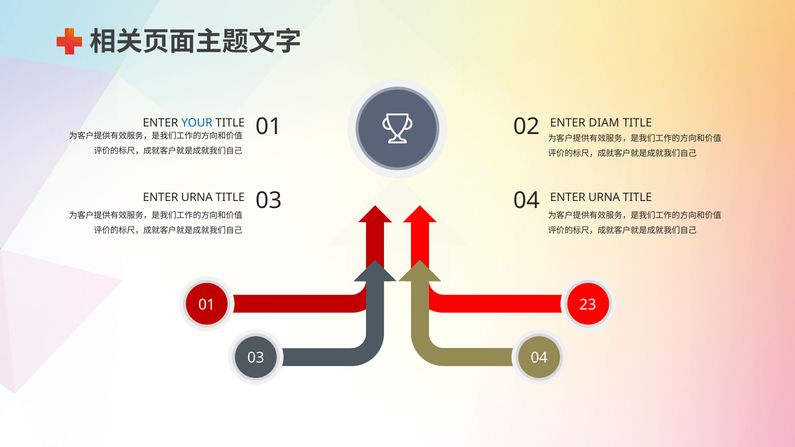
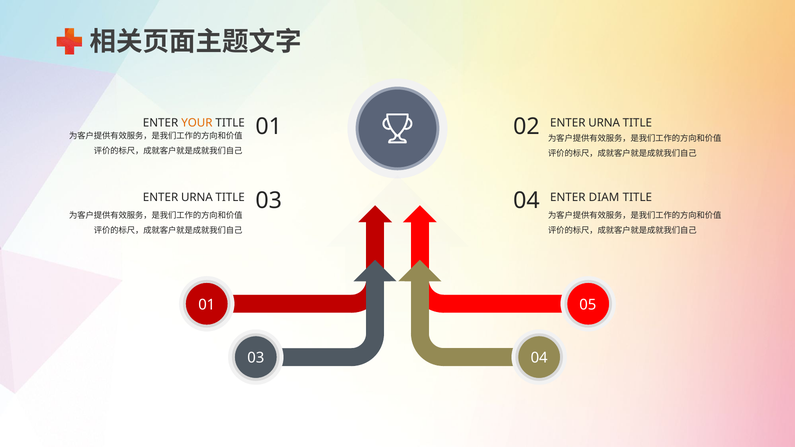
YOUR colour: blue -> orange
DIAM at (604, 123): DIAM -> URNA
URNA at (604, 198): URNA -> DIAM
23: 23 -> 05
